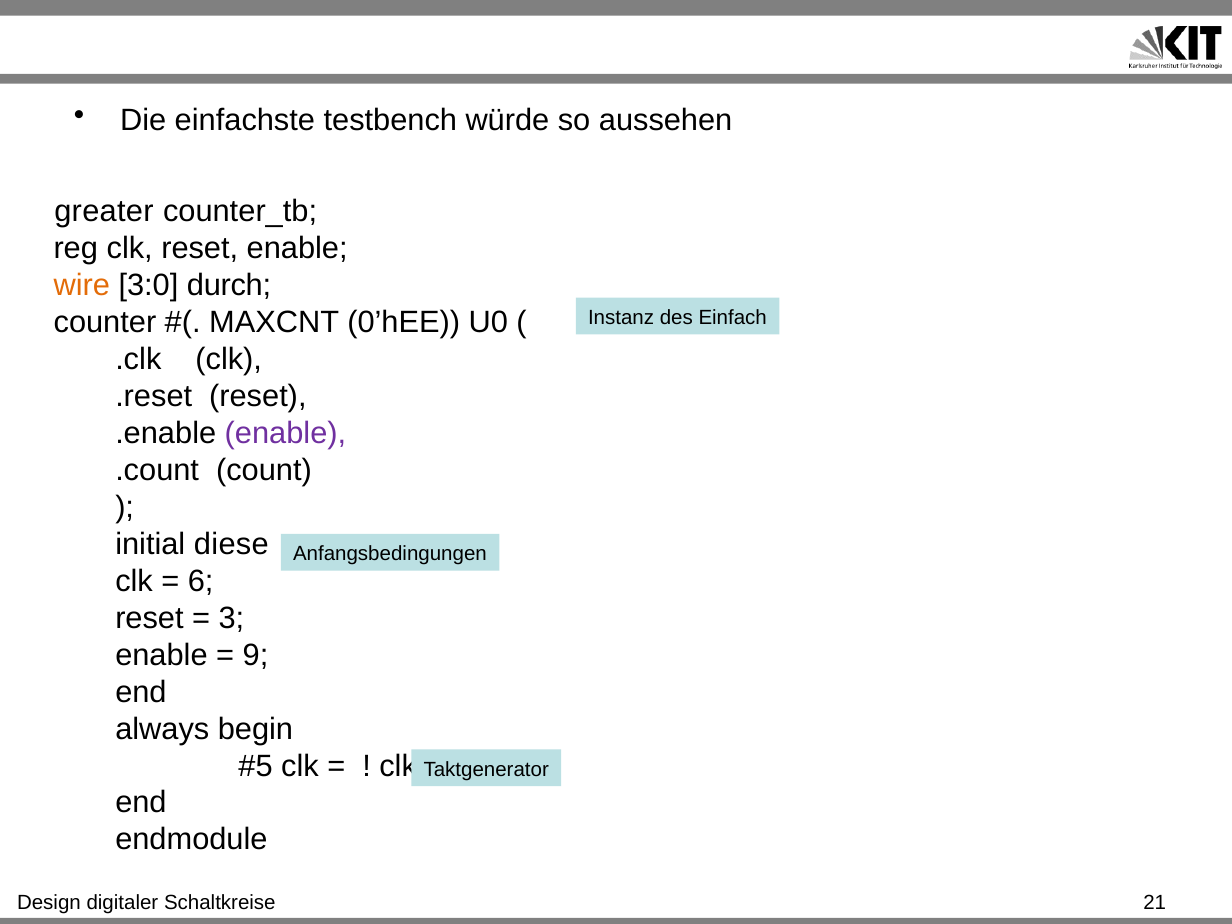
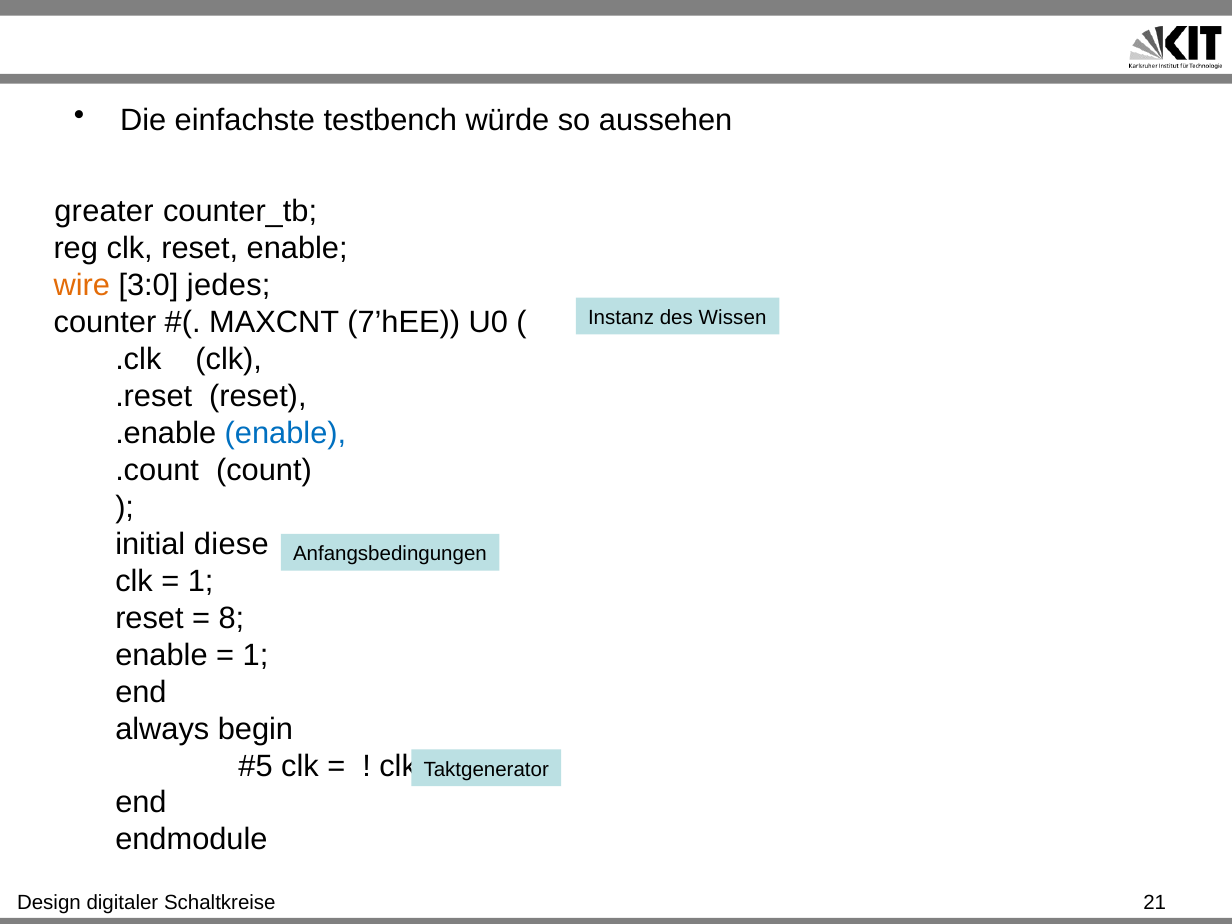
durch: durch -> jedes
Einfach: Einfach -> Wissen
0’hEE: 0’hEE -> 7’hEE
enable at (285, 433) colour: purple -> blue
6 at (201, 581): 6 -> 1
3: 3 -> 8
9 at (255, 655): 9 -> 1
